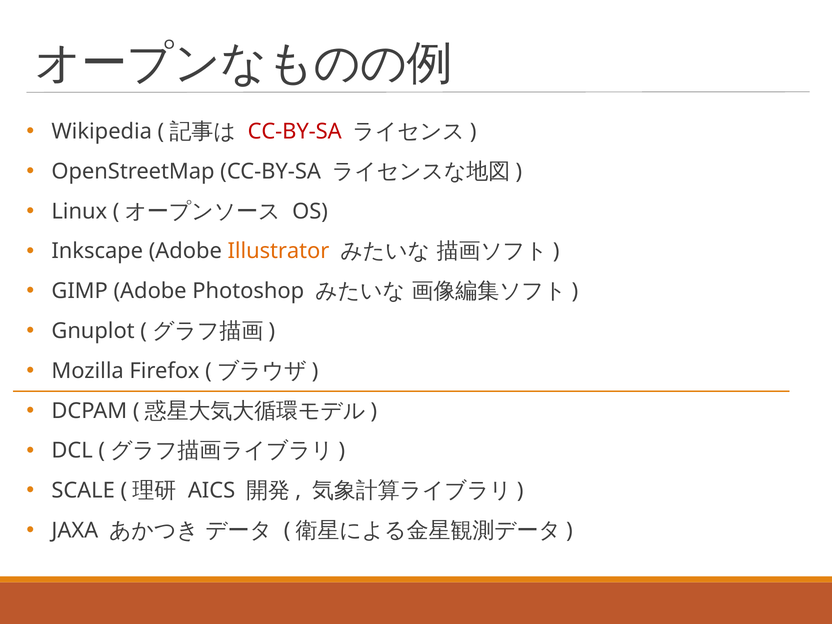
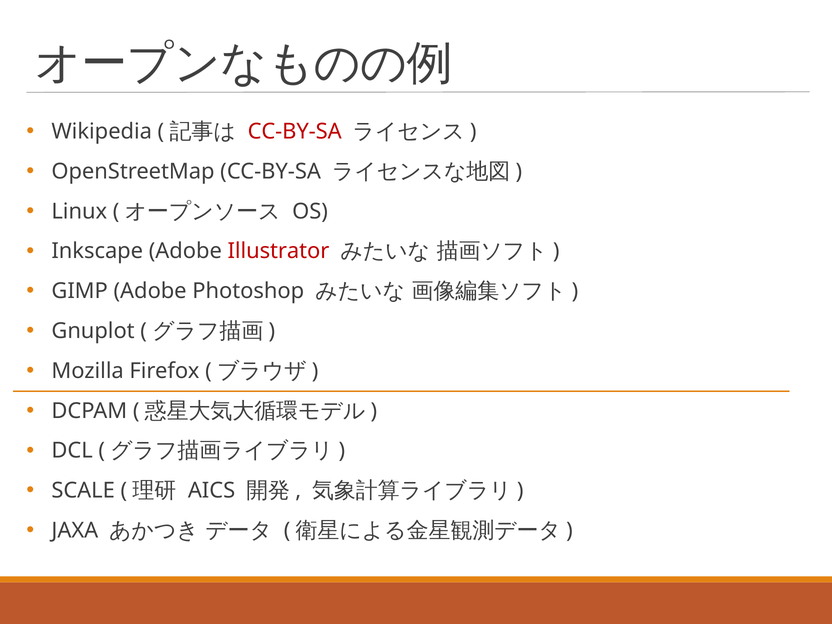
Illustrator colour: orange -> red
